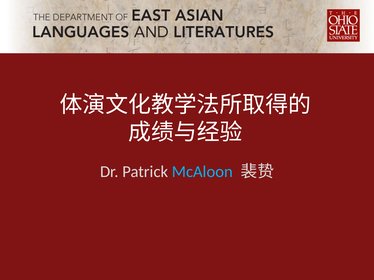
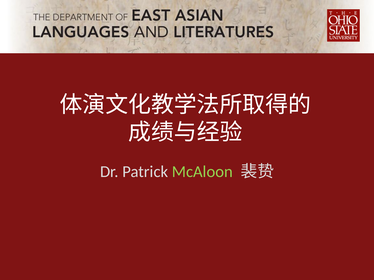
McAloon colour: light blue -> light green
